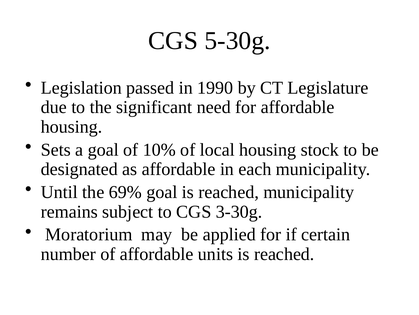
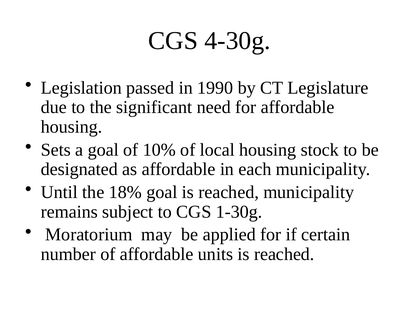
5-30g: 5-30g -> 4-30g
69%: 69% -> 18%
3-30g: 3-30g -> 1-30g
